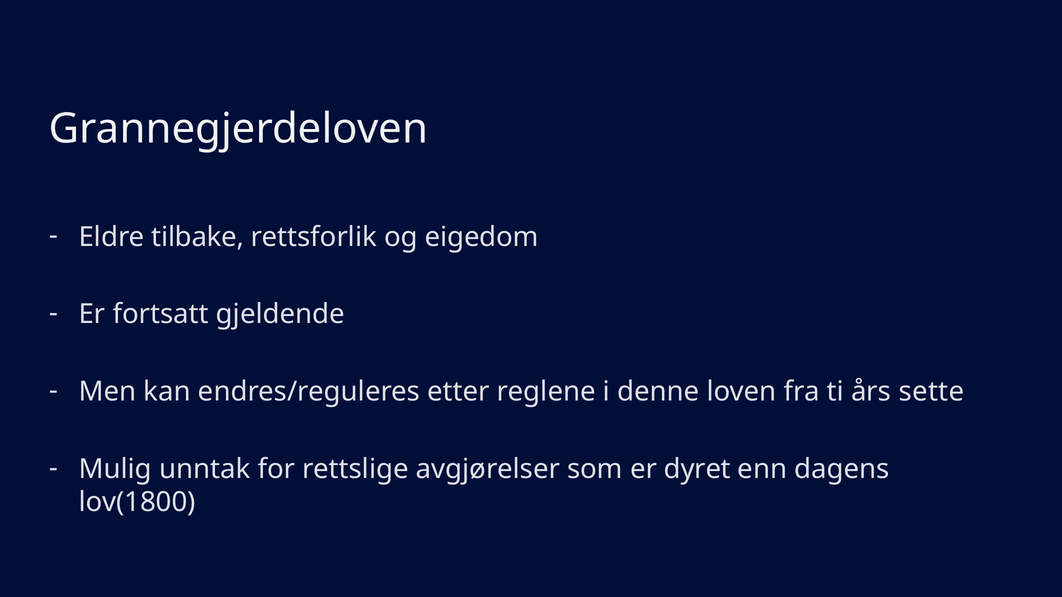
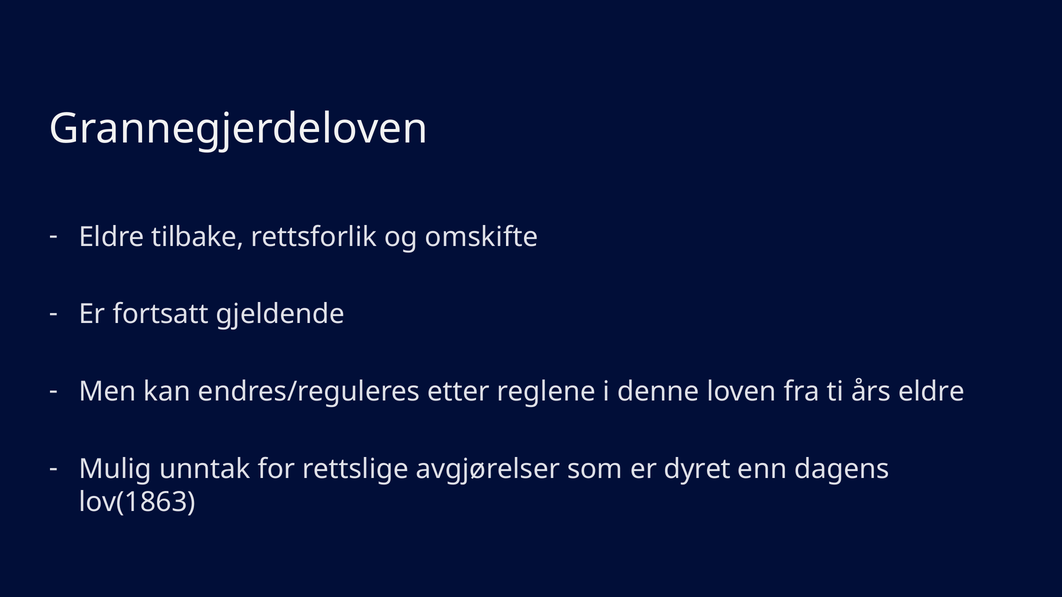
eigedom: eigedom -> omskifte
års sette: sette -> eldre
lov(1800: lov(1800 -> lov(1863
